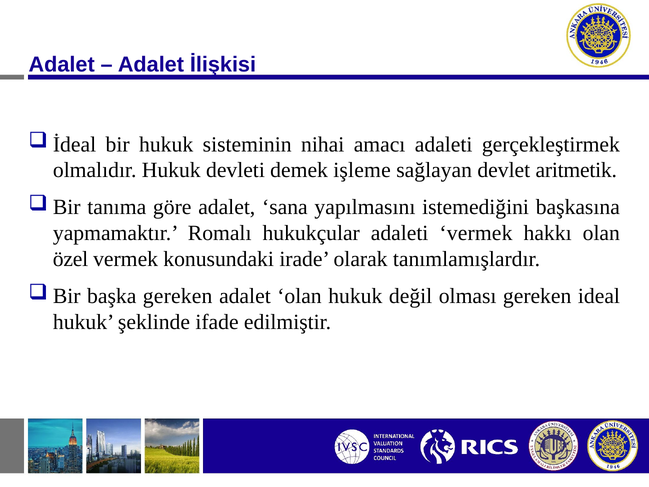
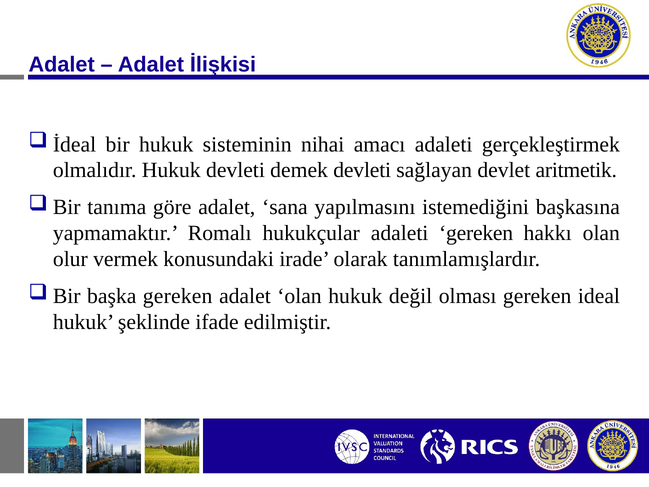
demek işleme: işleme -> devleti
adaleti vermek: vermek -> gereken
özel: özel -> olur
